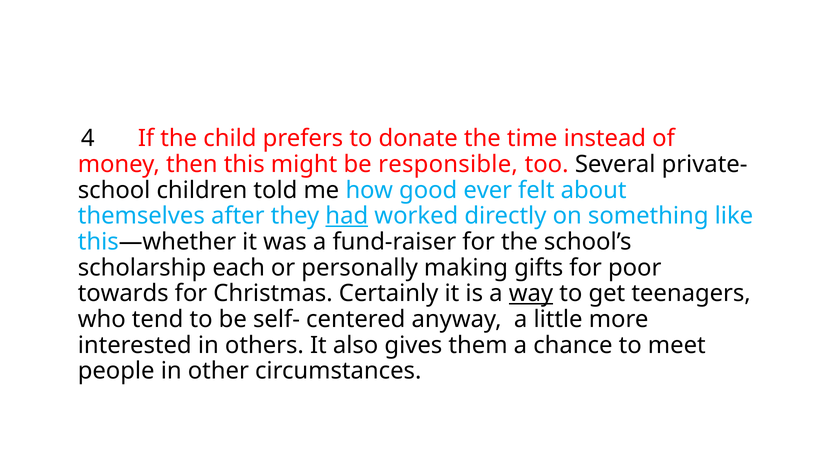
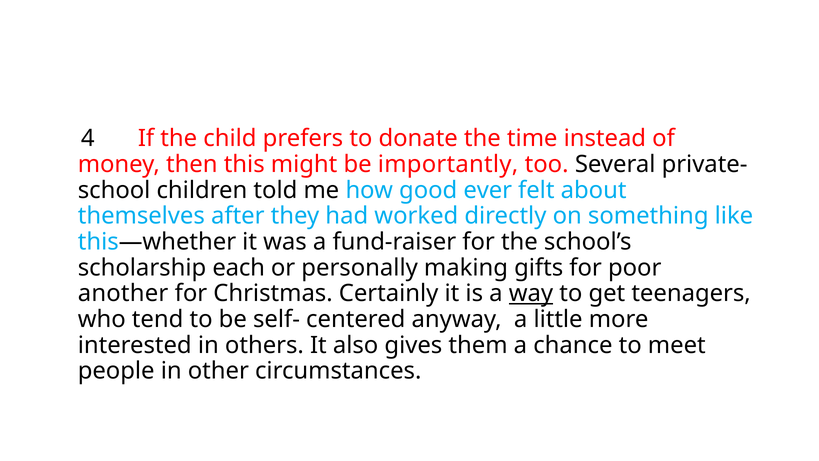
responsible: responsible -> importantly
had underline: present -> none
towards: towards -> another
